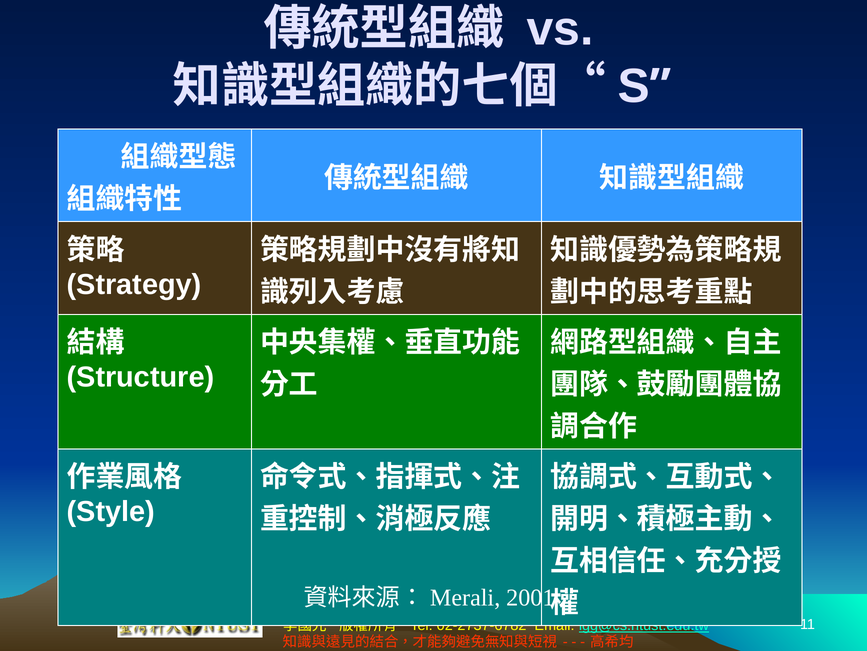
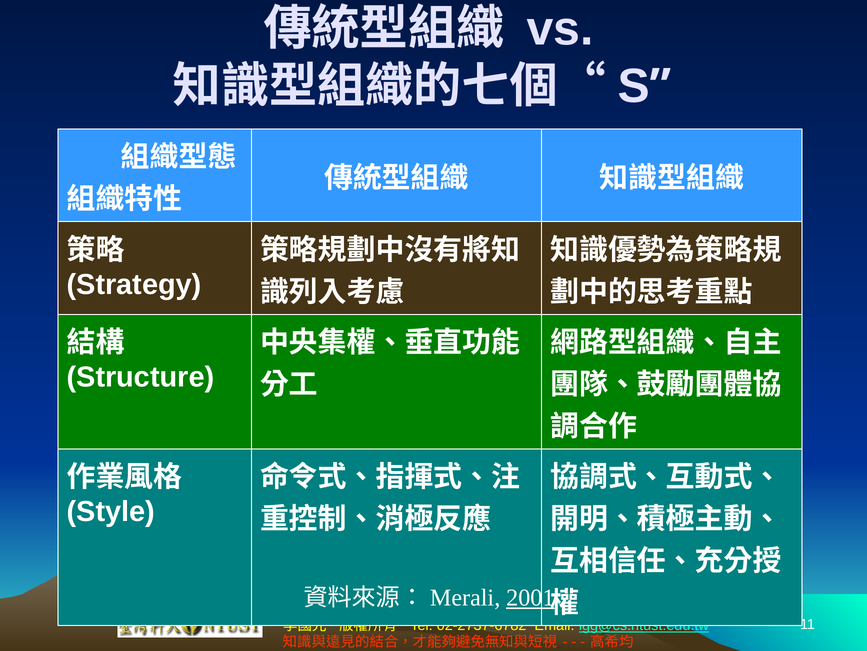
2001 underline: none -> present
